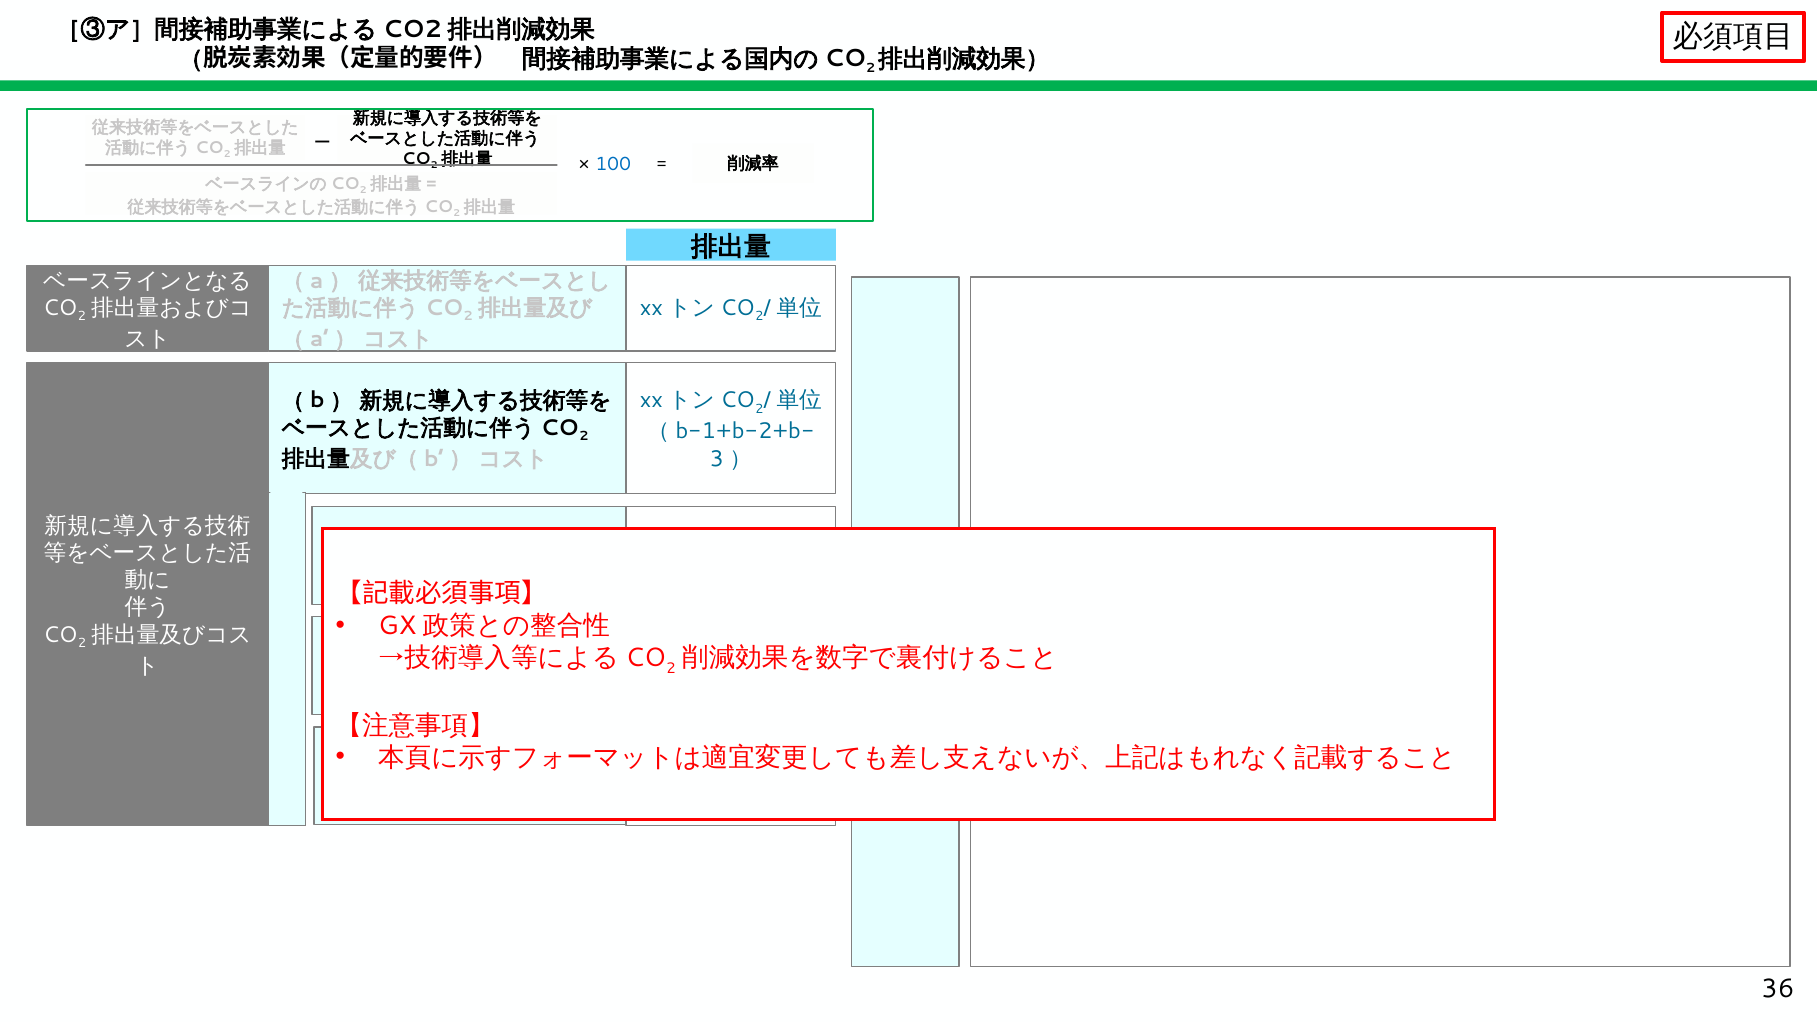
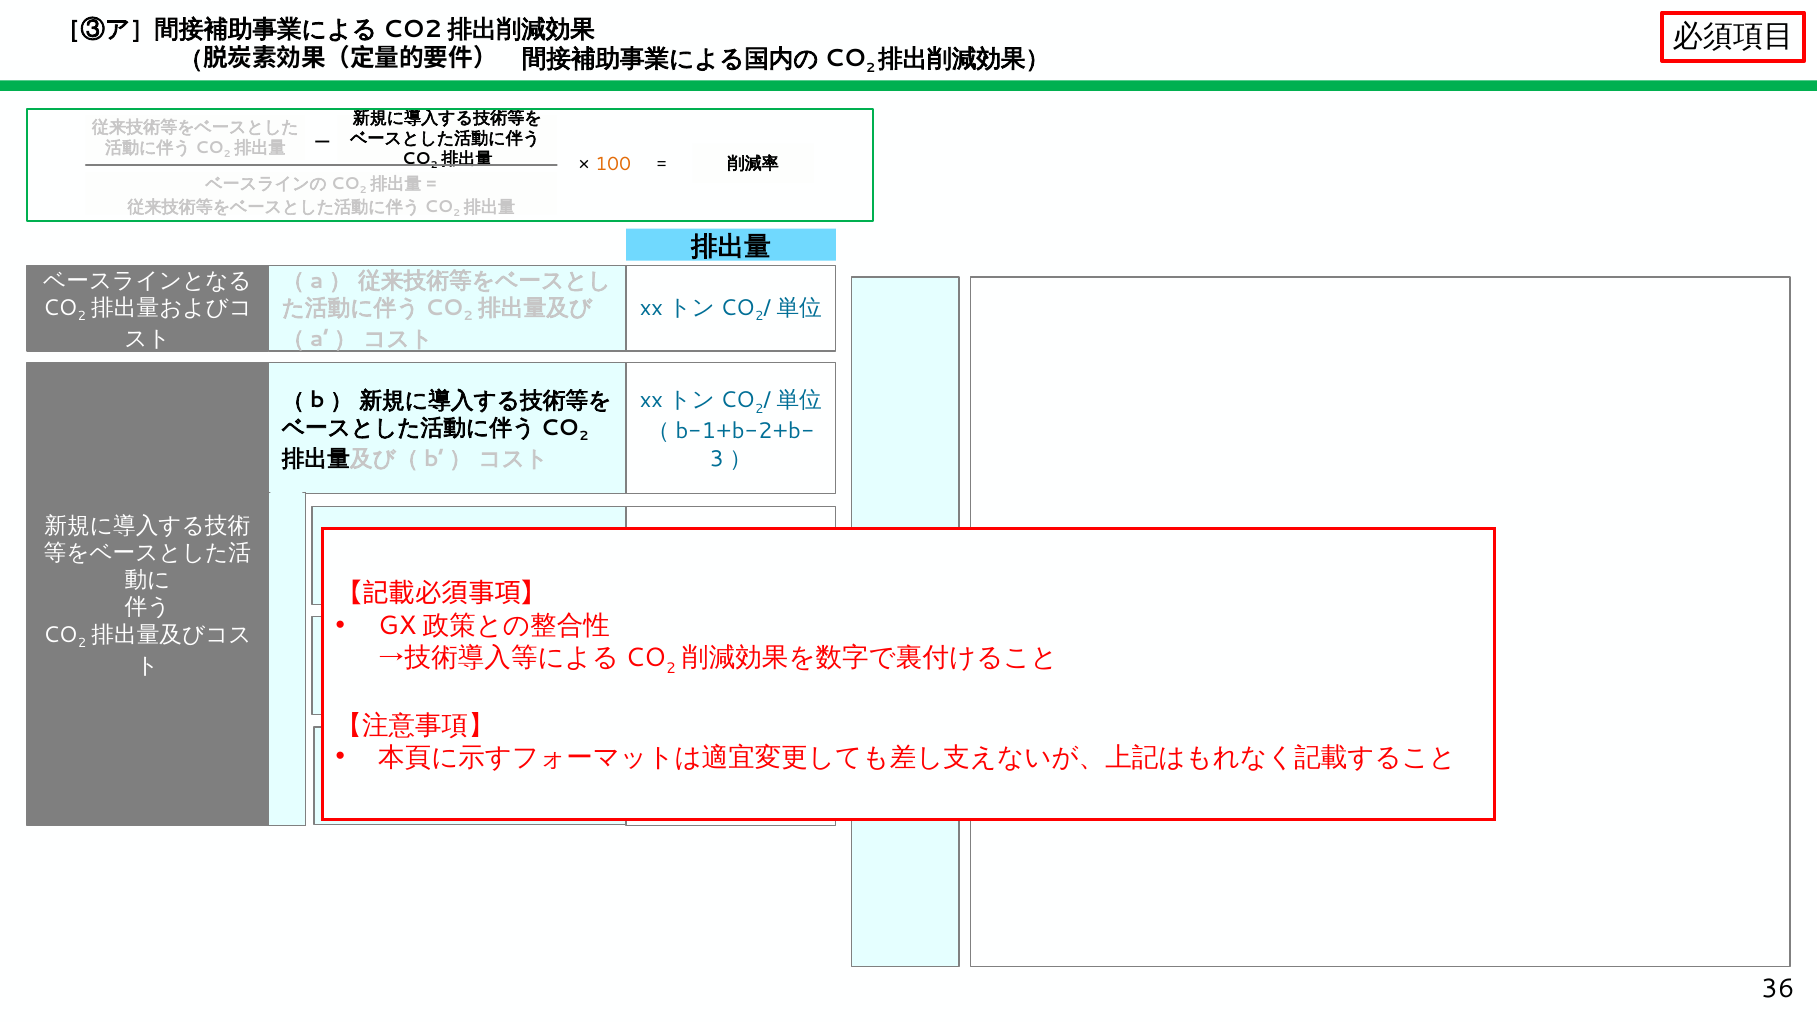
100 colour: blue -> orange
